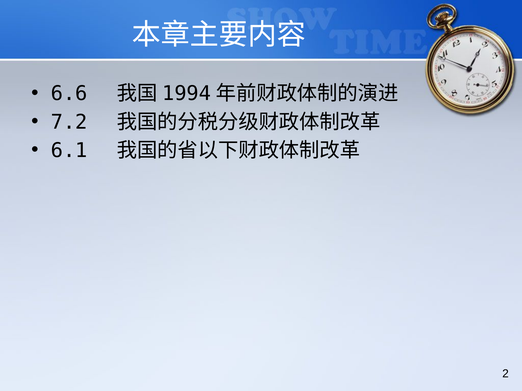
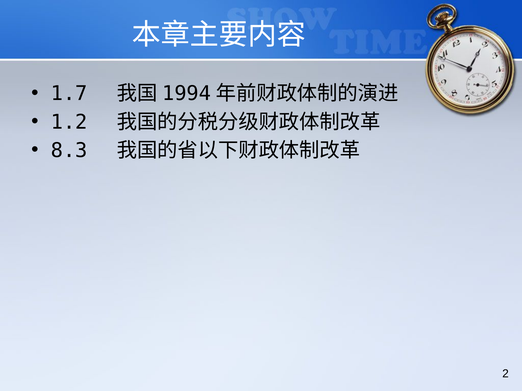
6.6: 6.6 -> 1.7
7.2: 7.2 -> 1.2
6.1: 6.1 -> 8.3
